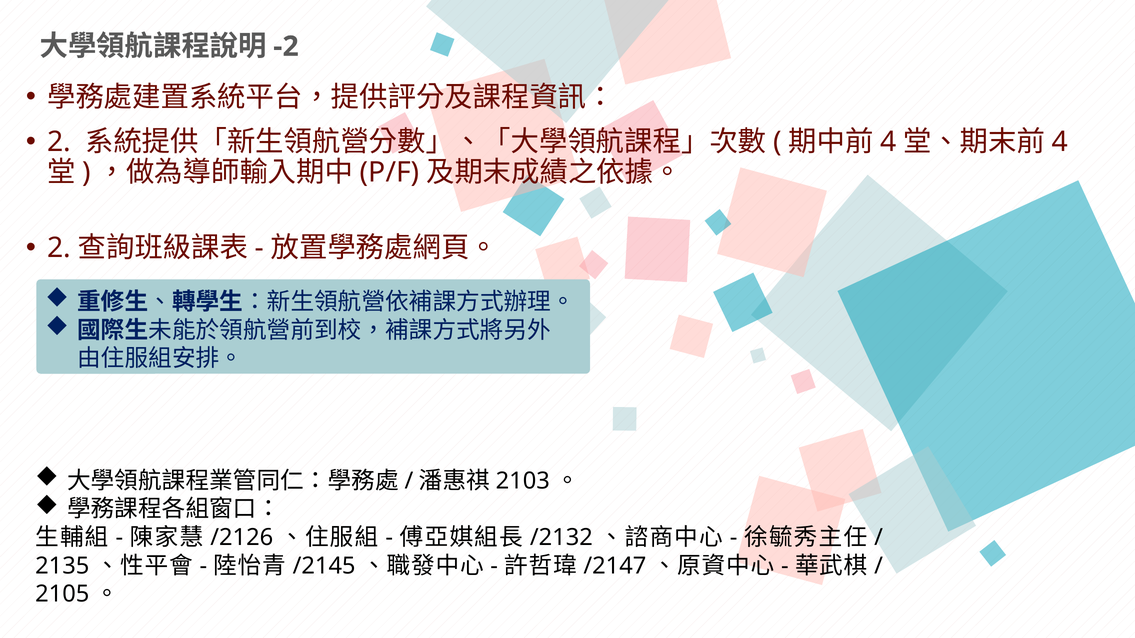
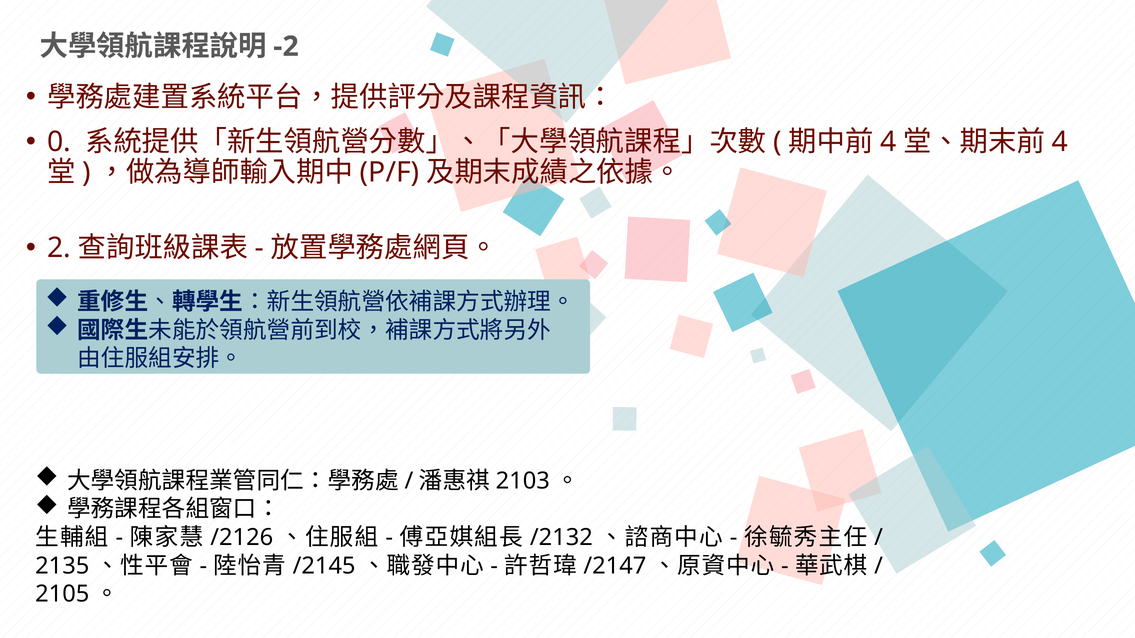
2 at (59, 142): 2 -> 0
